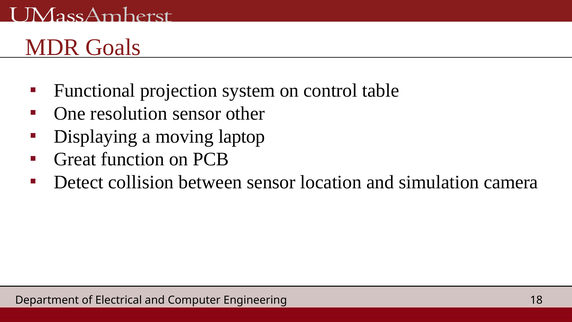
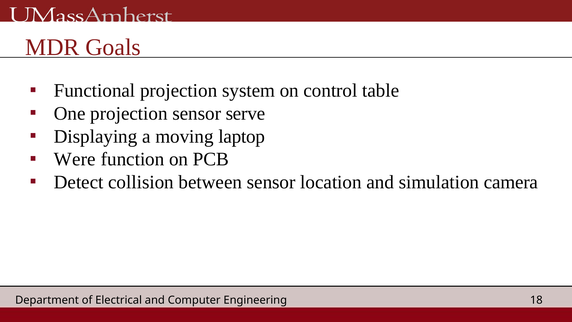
One resolution: resolution -> projection
other: other -> serve
Great: Great -> Were
